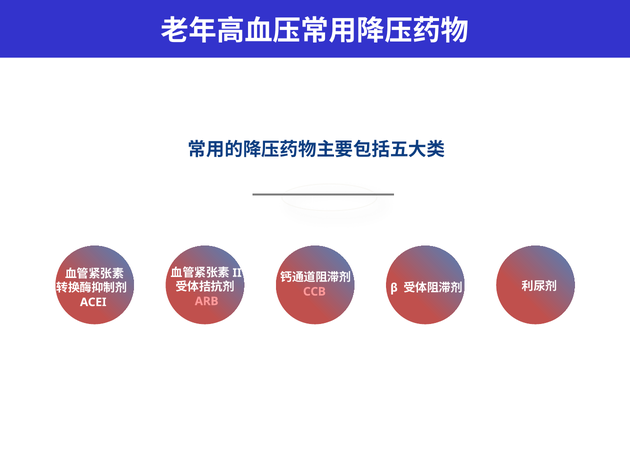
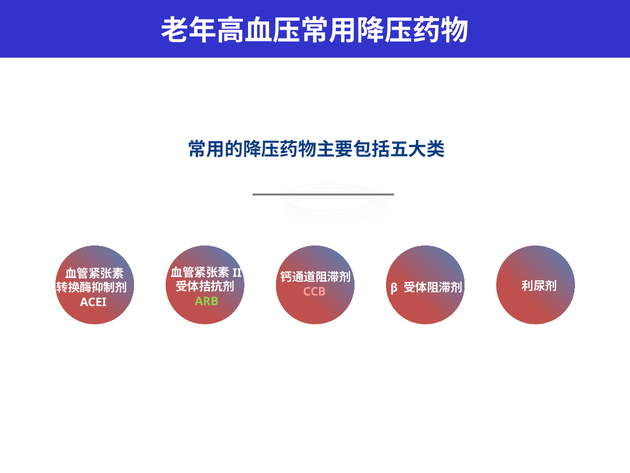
ARB colour: pink -> light green
